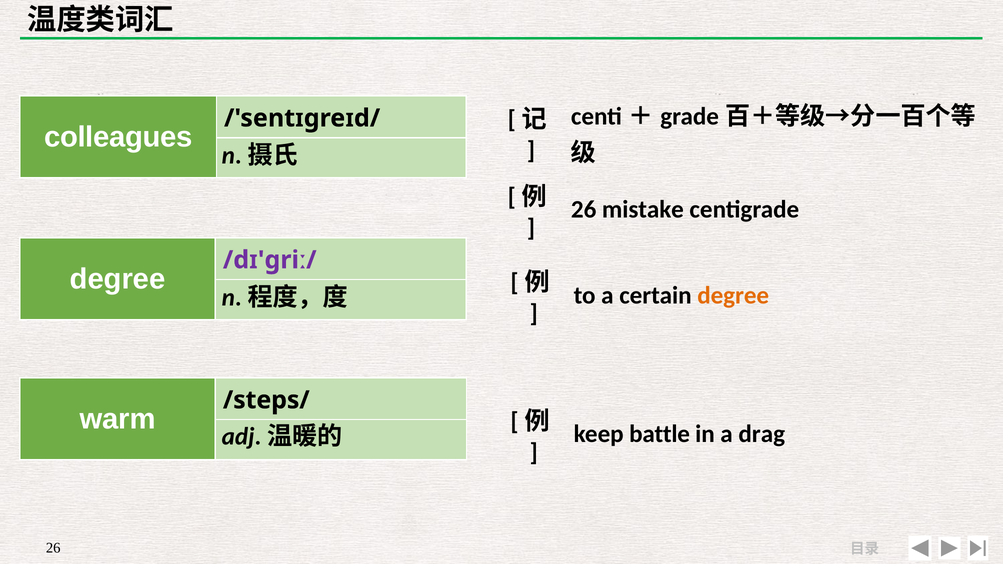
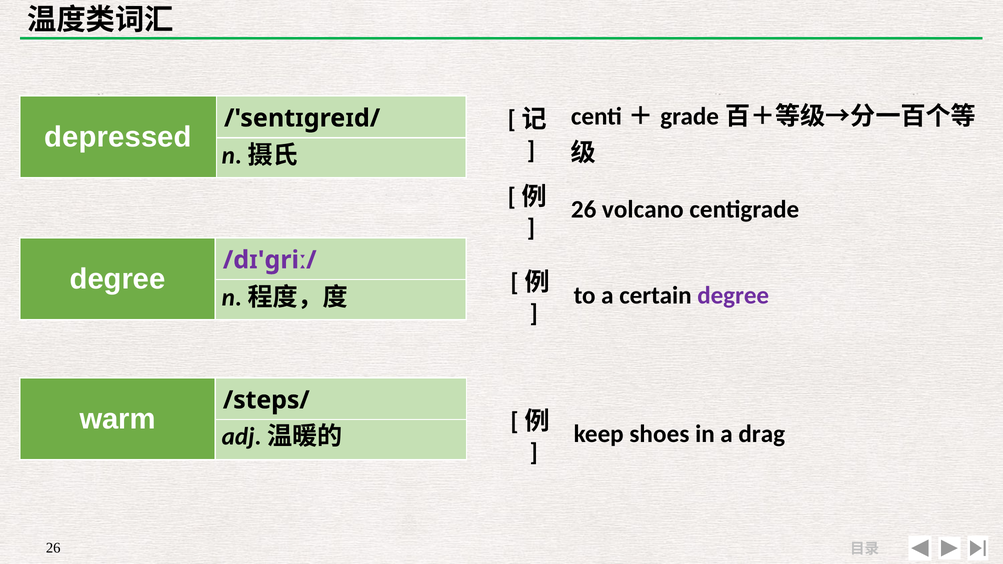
colleagues: colleagues -> depressed
mistake: mistake -> volcano
degree at (733, 295) colour: orange -> purple
battle: battle -> shoes
